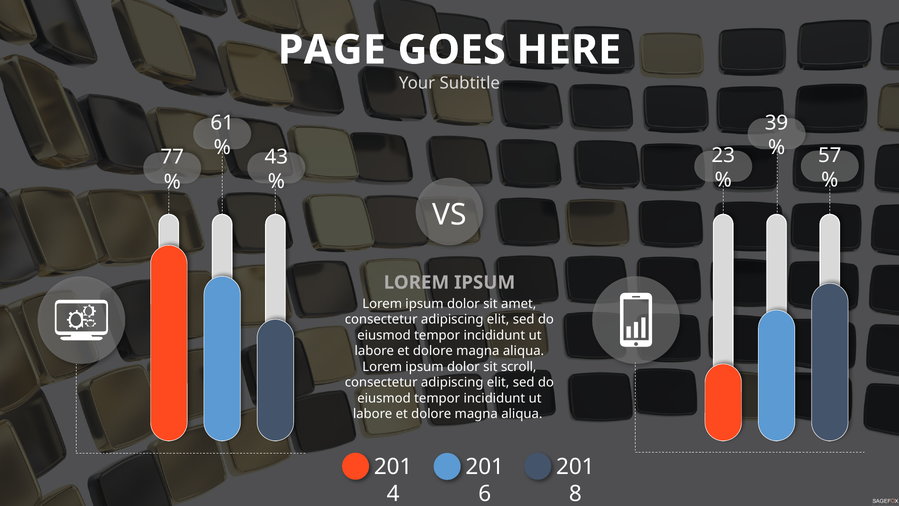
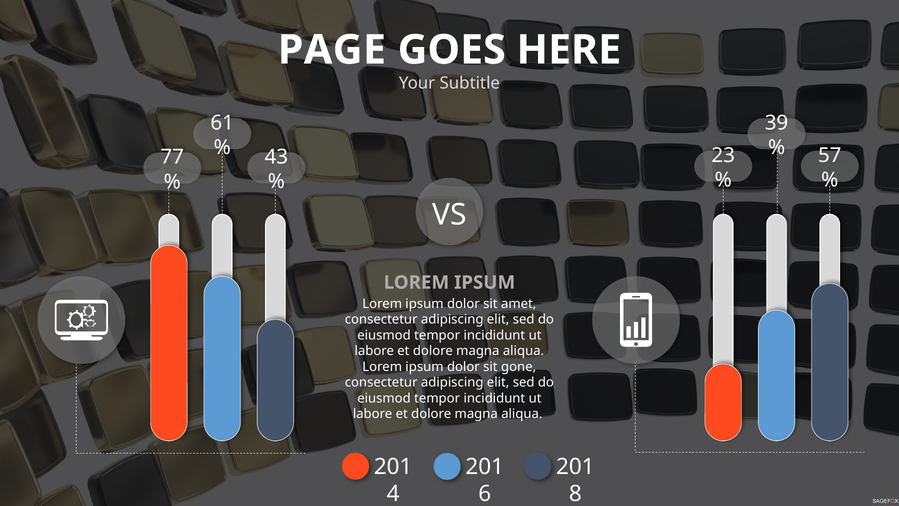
scroll: scroll -> gone
